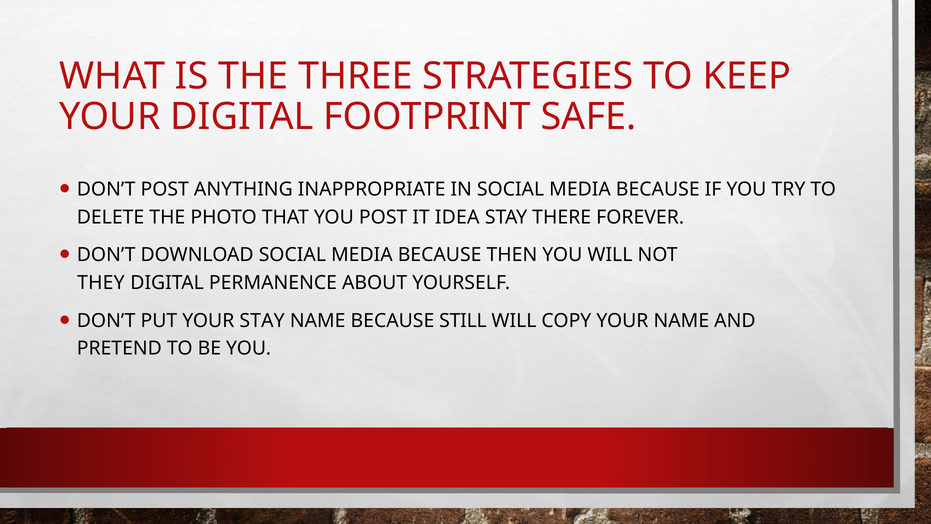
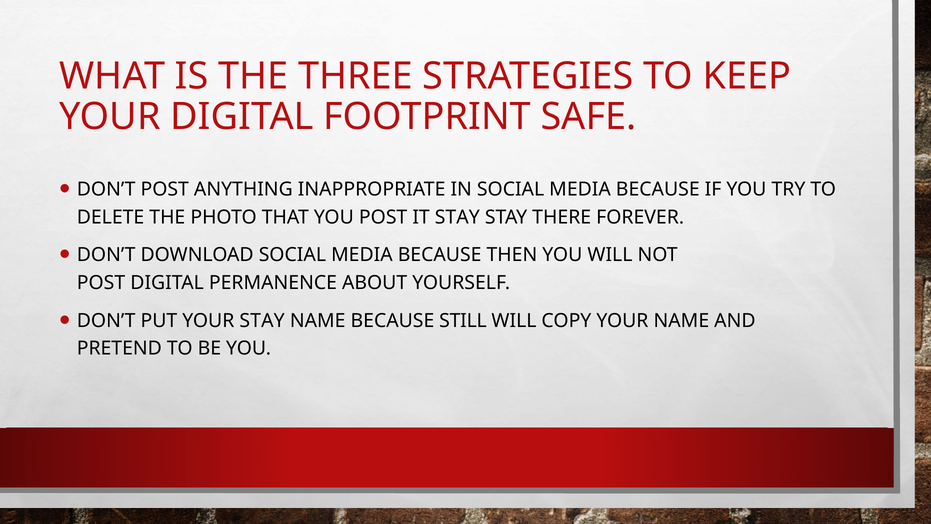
IT IDEA: IDEA -> STAY
THEY at (101, 283): THEY -> POST
